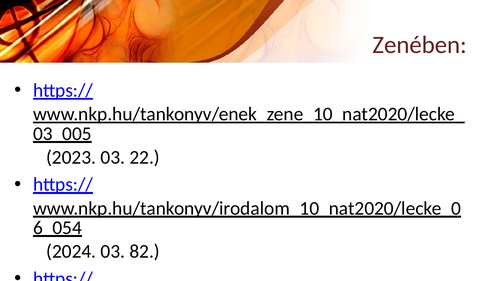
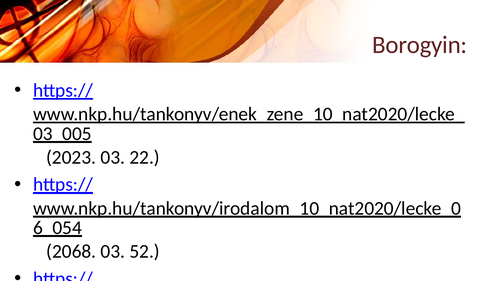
Zenében: Zenében -> Borogyin
2024: 2024 -> 2068
82: 82 -> 52
